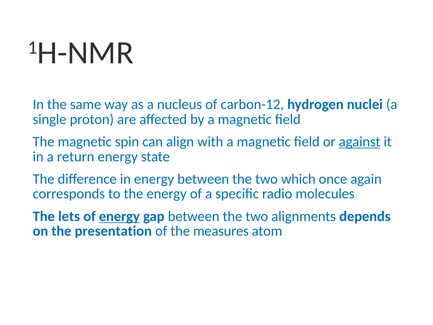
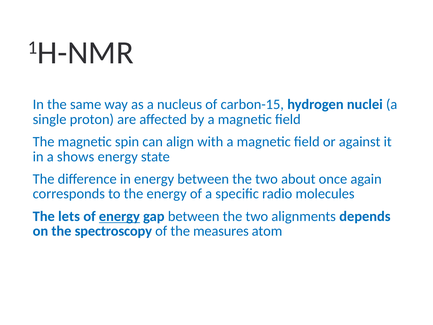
carbon-12: carbon-12 -> carbon-15
against underline: present -> none
return: return -> shows
which: which -> about
presentation: presentation -> spectroscopy
